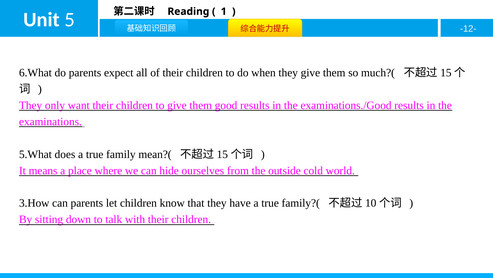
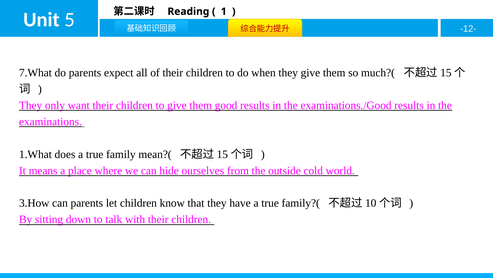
6.What: 6.What -> 7.What
5.What: 5.What -> 1.What
